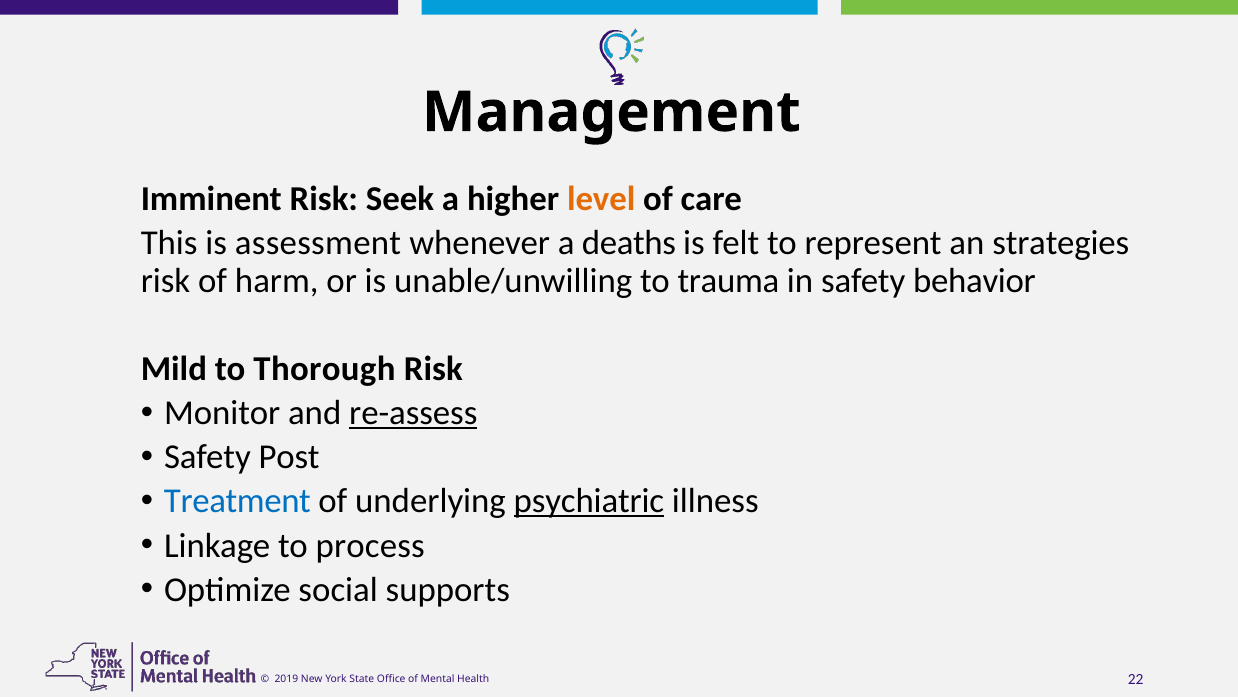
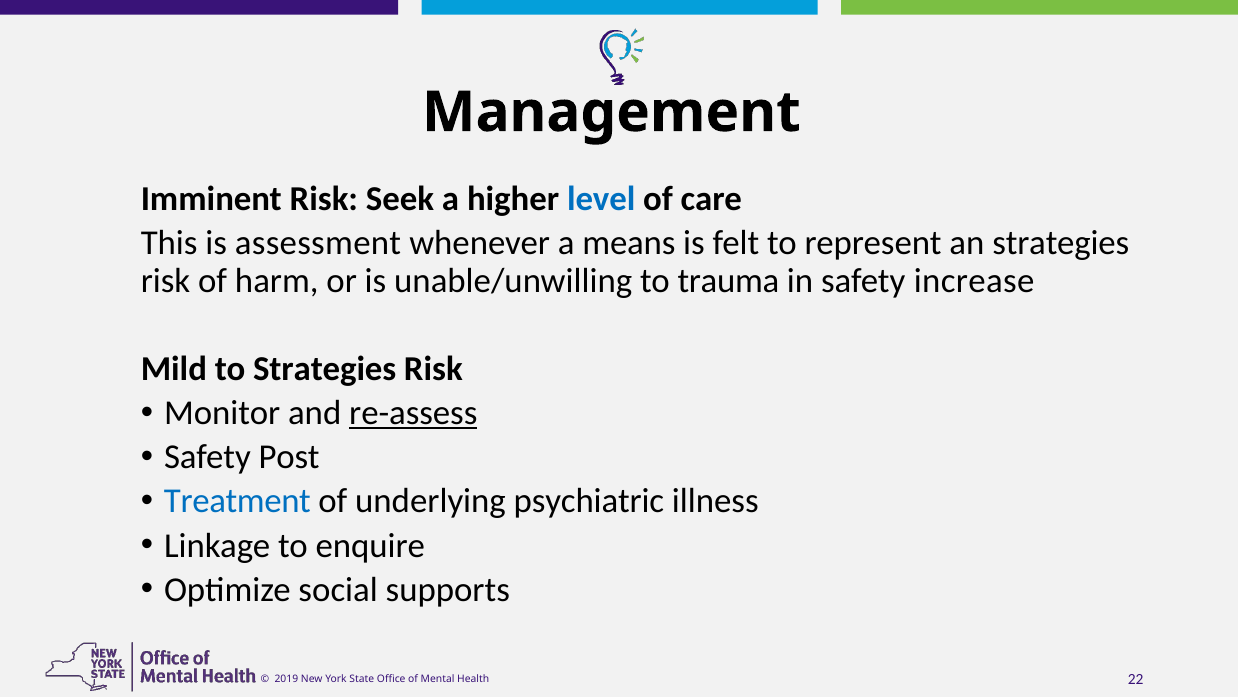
level colour: orange -> blue
deaths: deaths -> means
behavior: behavior -> increase
to Thorough: Thorough -> Strategies
psychiatric underline: present -> none
process: process -> enquire
